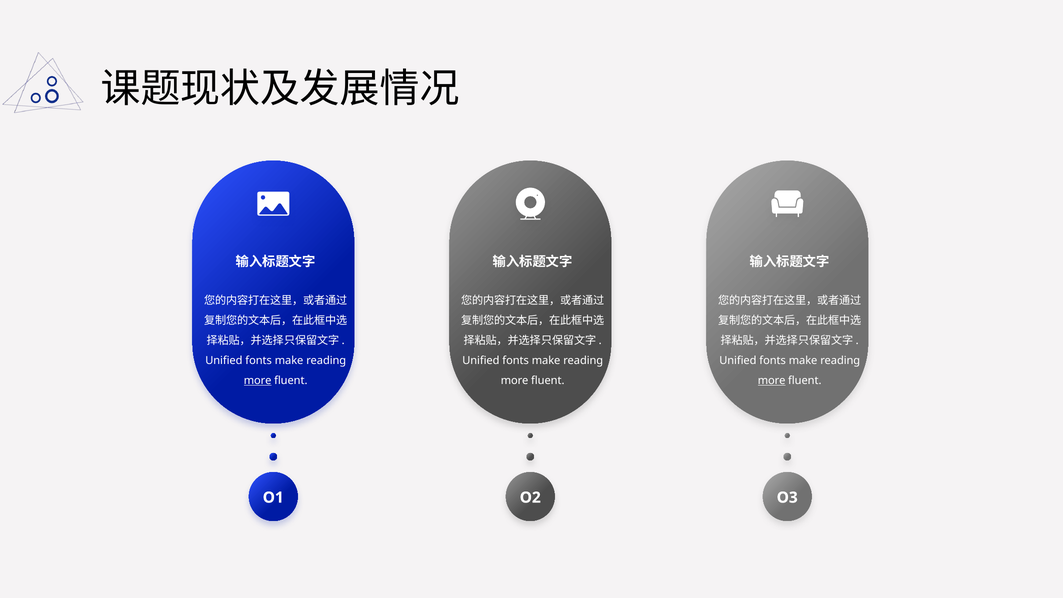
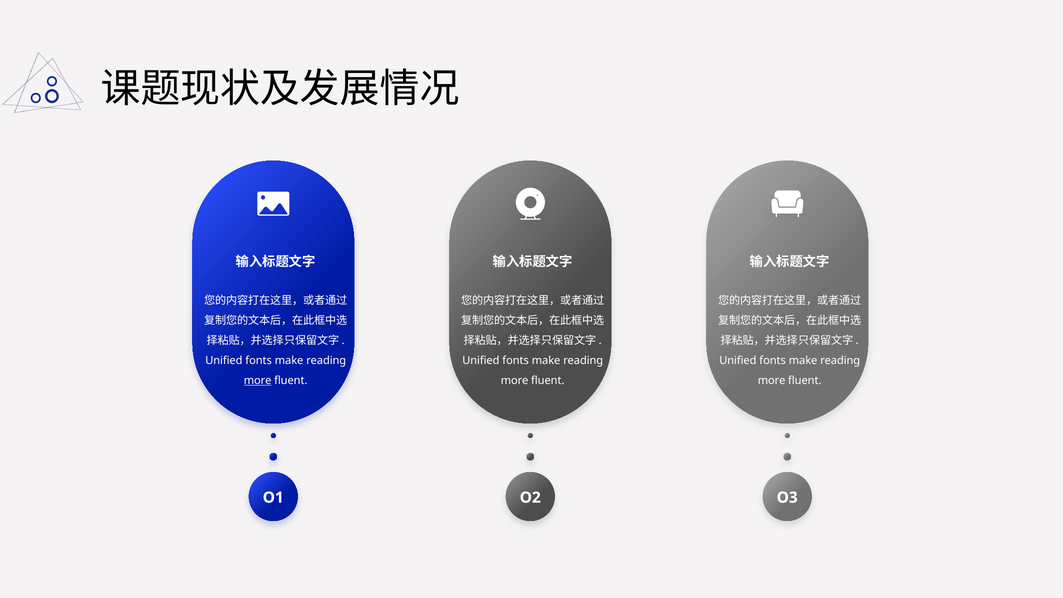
more at (772, 381) underline: present -> none
